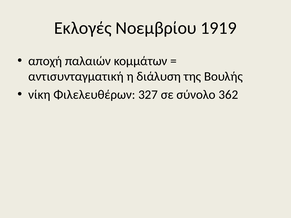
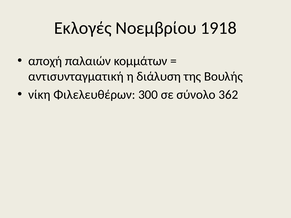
1919: 1919 -> 1918
327: 327 -> 300
